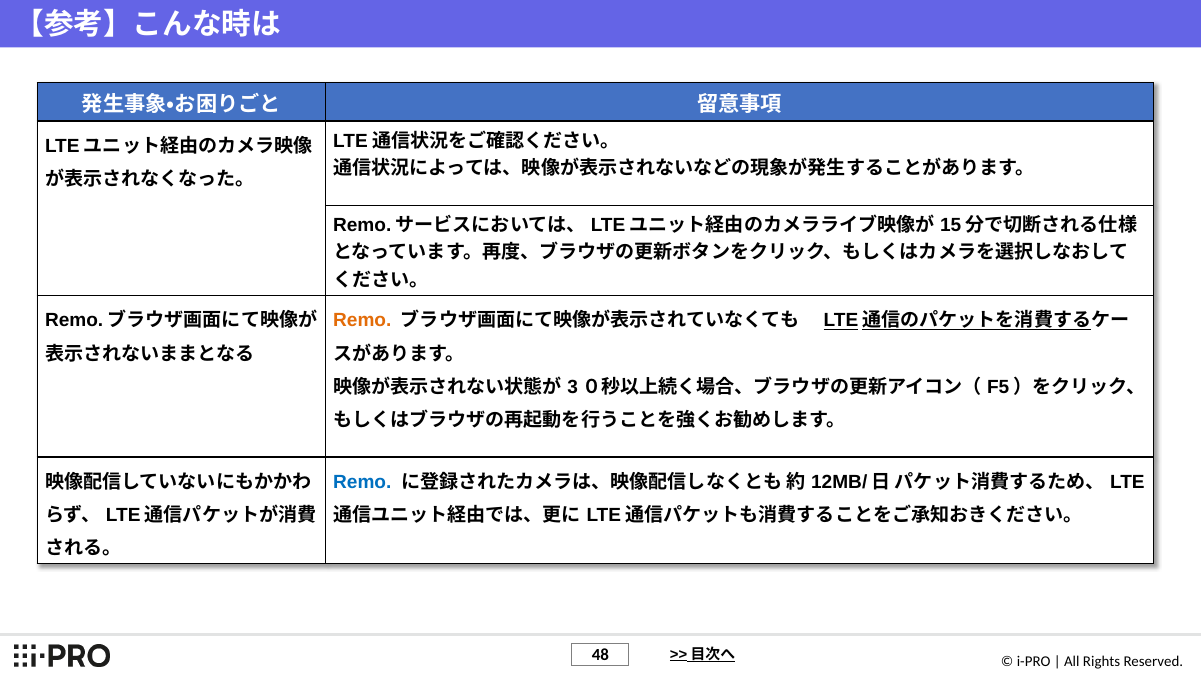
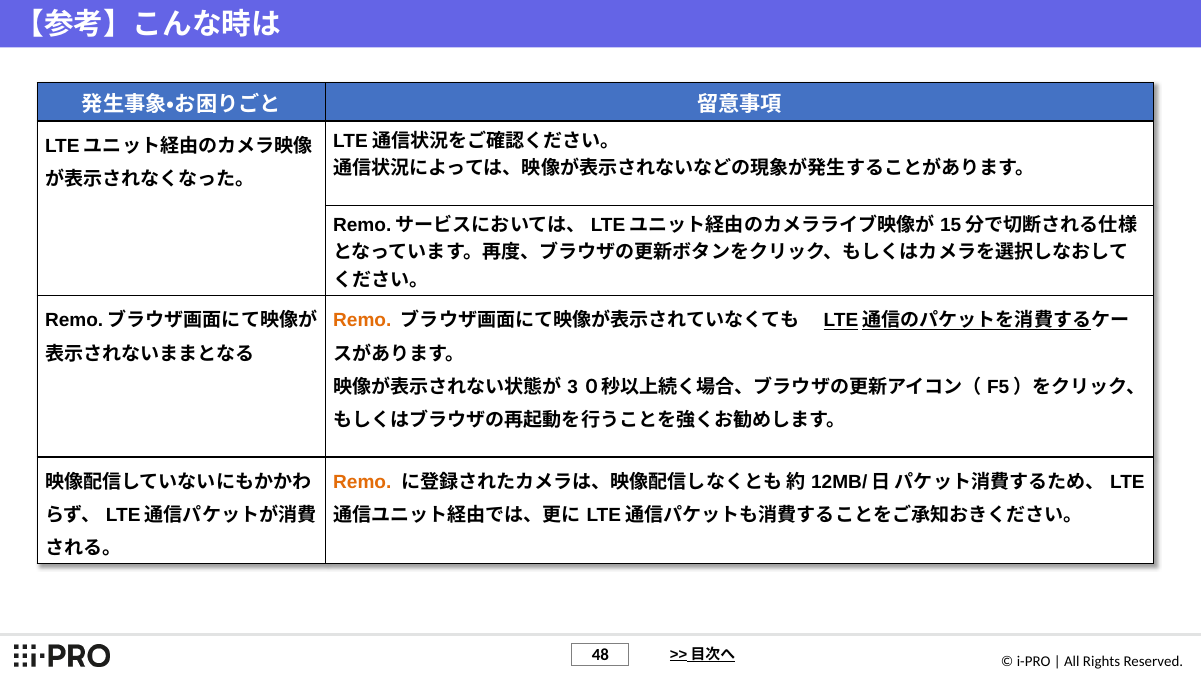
Remo at (362, 482) colour: blue -> orange
